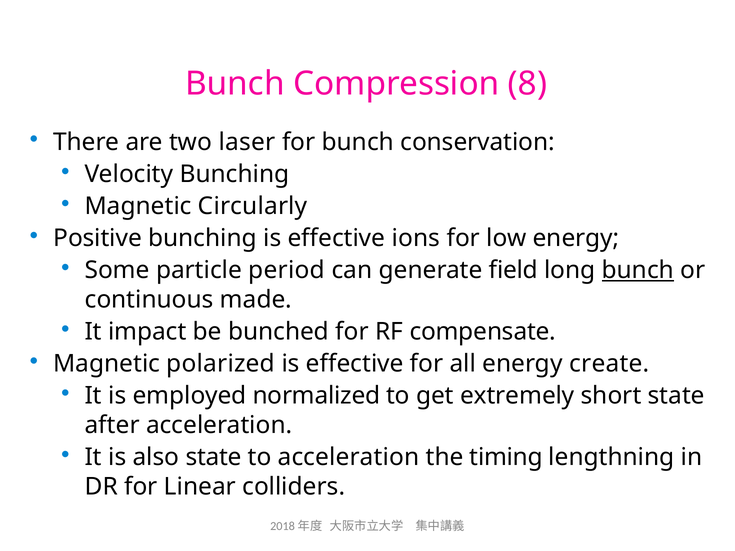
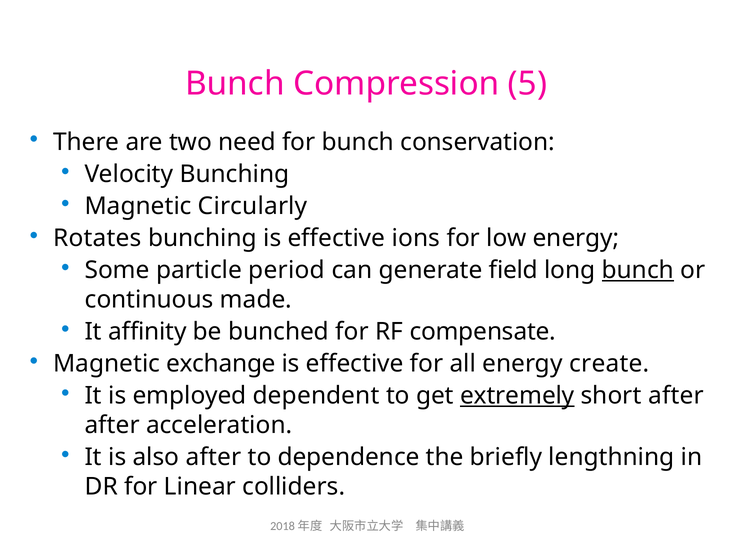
8: 8 -> 5
laser: laser -> need
Positive: Positive -> Rotates
impact: impact -> affinity
polarized: polarized -> exchange
normalized: normalized -> dependent
extremely underline: none -> present
short state: state -> after
also state: state -> after
to acceleration: acceleration -> dependence
timing: timing -> briefly
